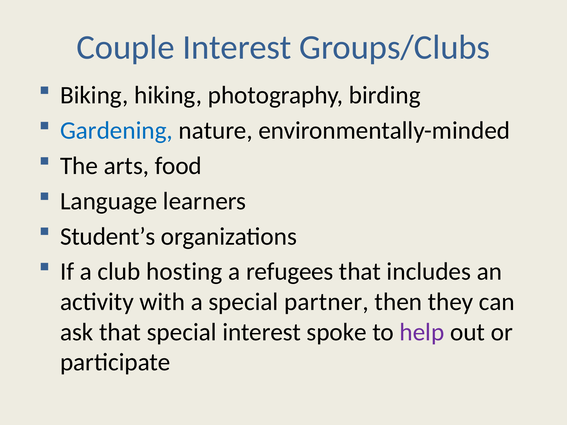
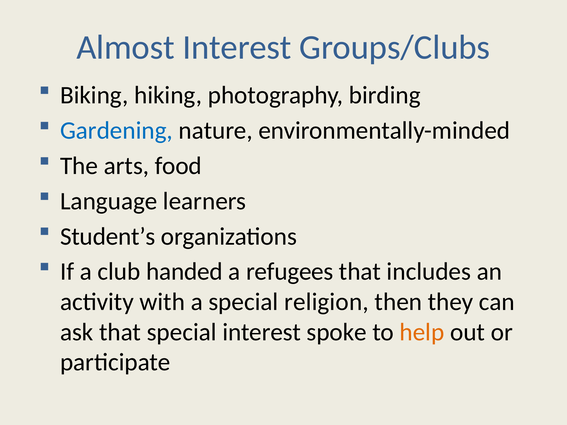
Couple: Couple -> Almost
hosting: hosting -> handed
partner: partner -> religion
help colour: purple -> orange
